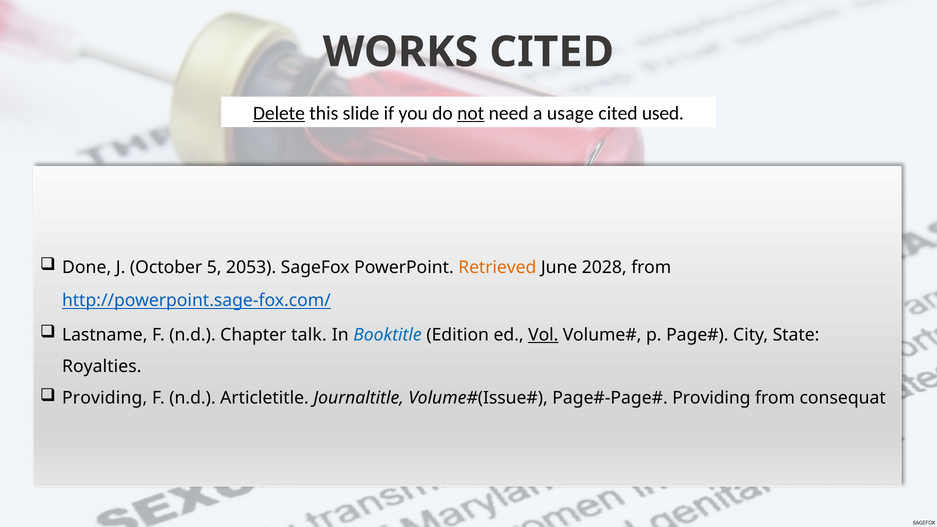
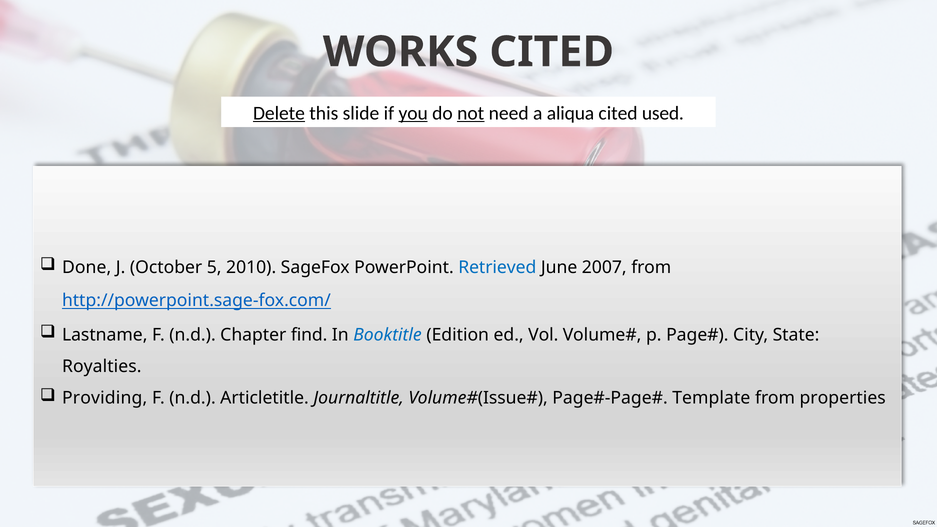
you underline: none -> present
usage: usage -> aliqua
2053: 2053 -> 2010
Retrieved colour: orange -> blue
2028: 2028 -> 2007
talk: talk -> find
Vol underline: present -> none
Providing at (711, 398): Providing -> Template
consequat: consequat -> properties
